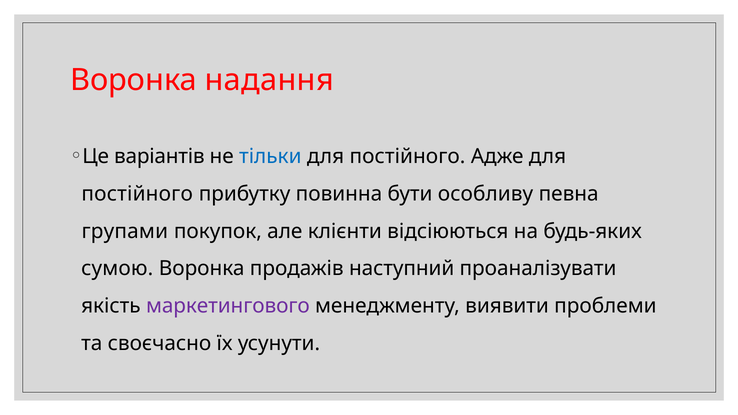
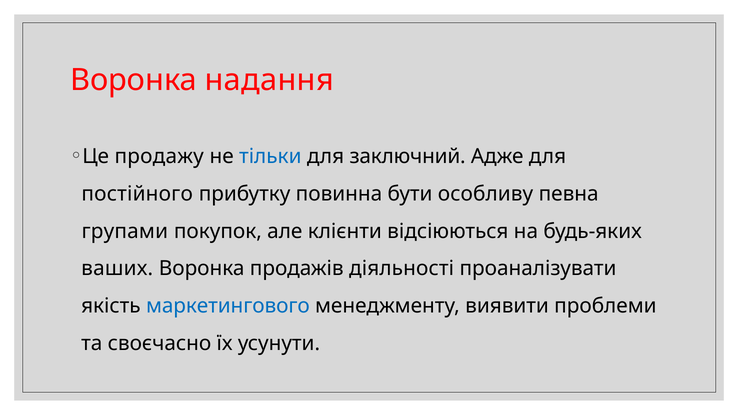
варіантів: варіантів -> продажу
постійного at (407, 156): постійного -> заключний
сумою: сумою -> ваших
наступний: наступний -> діяльності
маркетингового colour: purple -> blue
